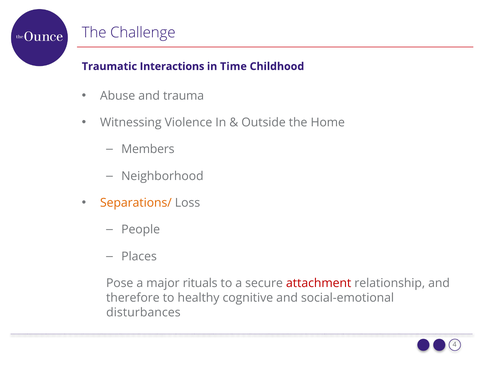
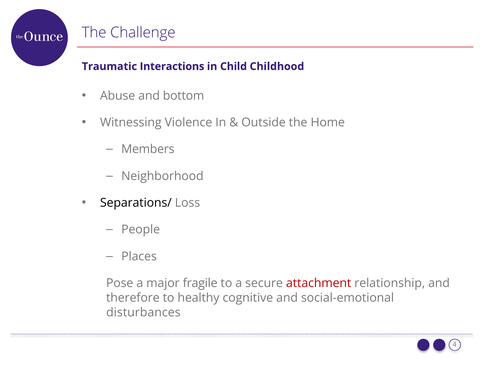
Time: Time -> Child
trauma: trauma -> bottom
Separations/ colour: orange -> black
rituals: rituals -> fragile
